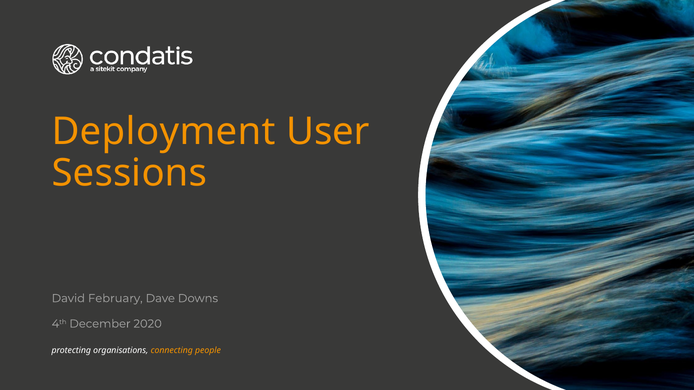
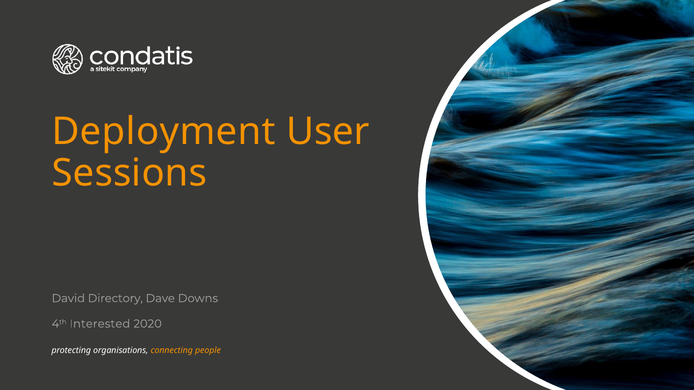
February: February -> Directory
December: December -> Interested
